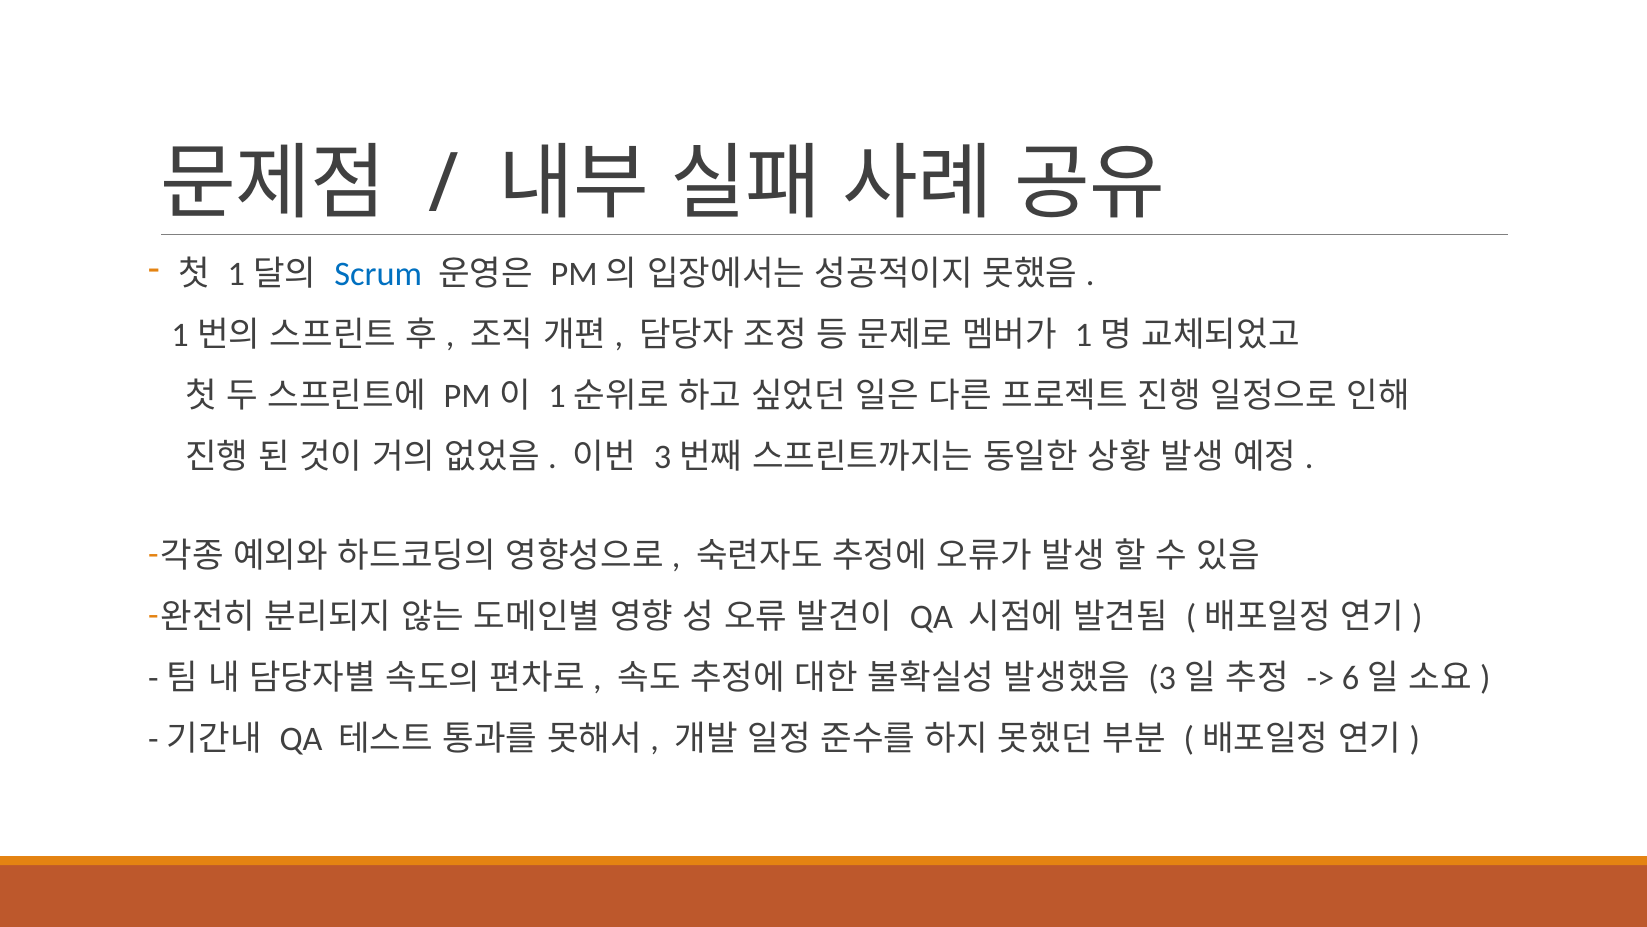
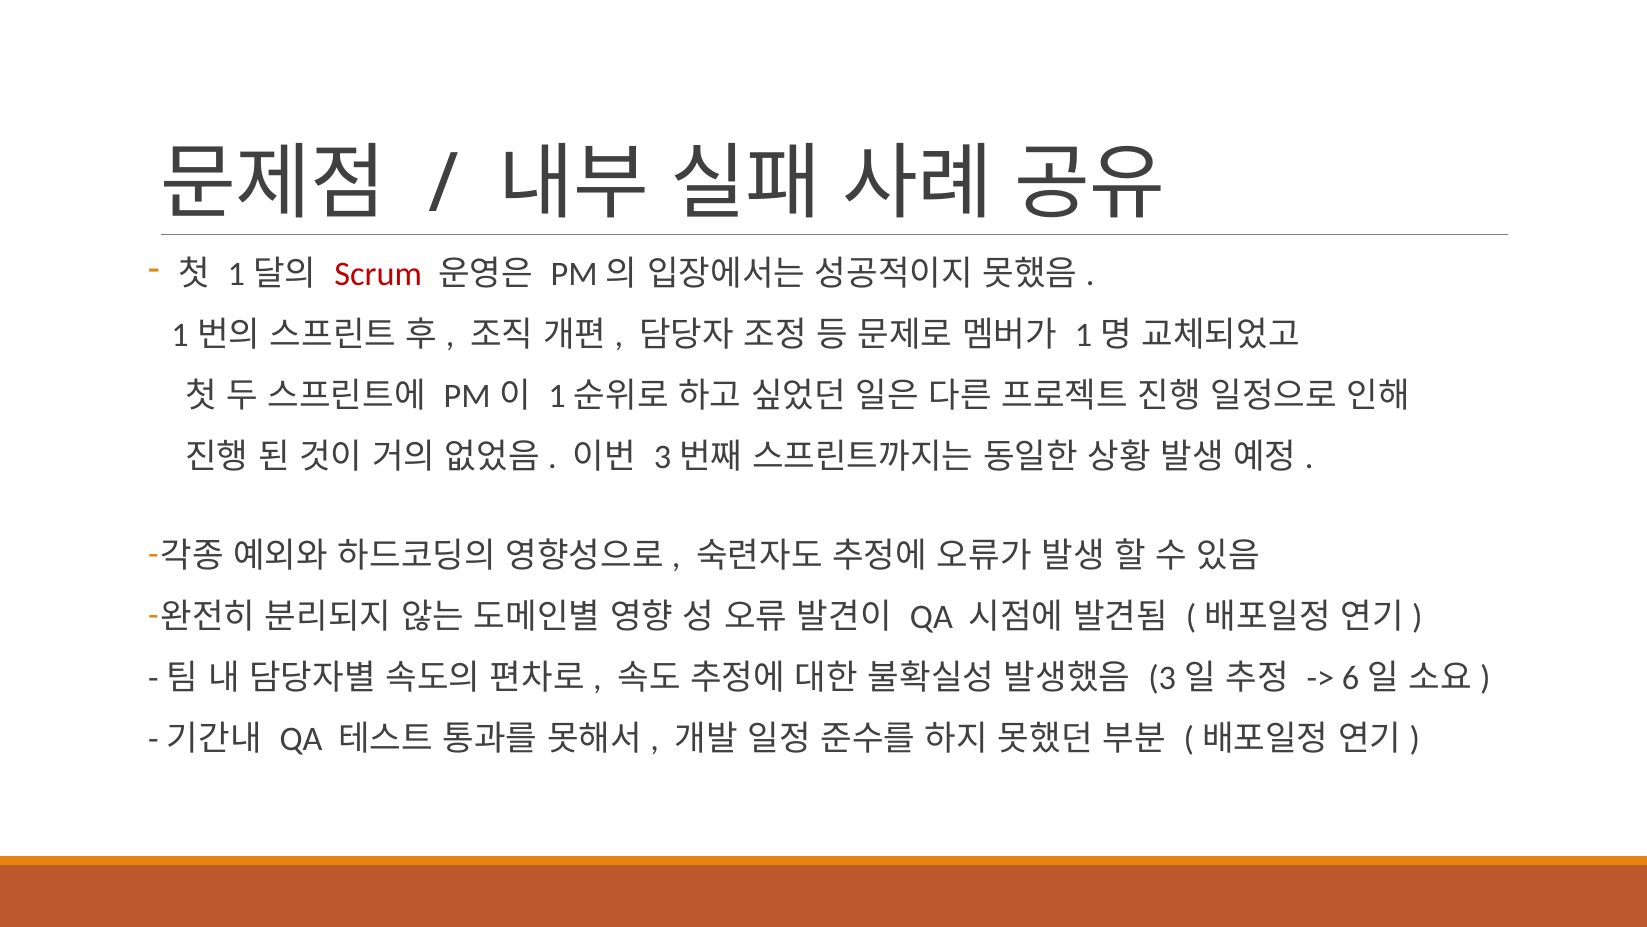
Scrum colour: blue -> red
